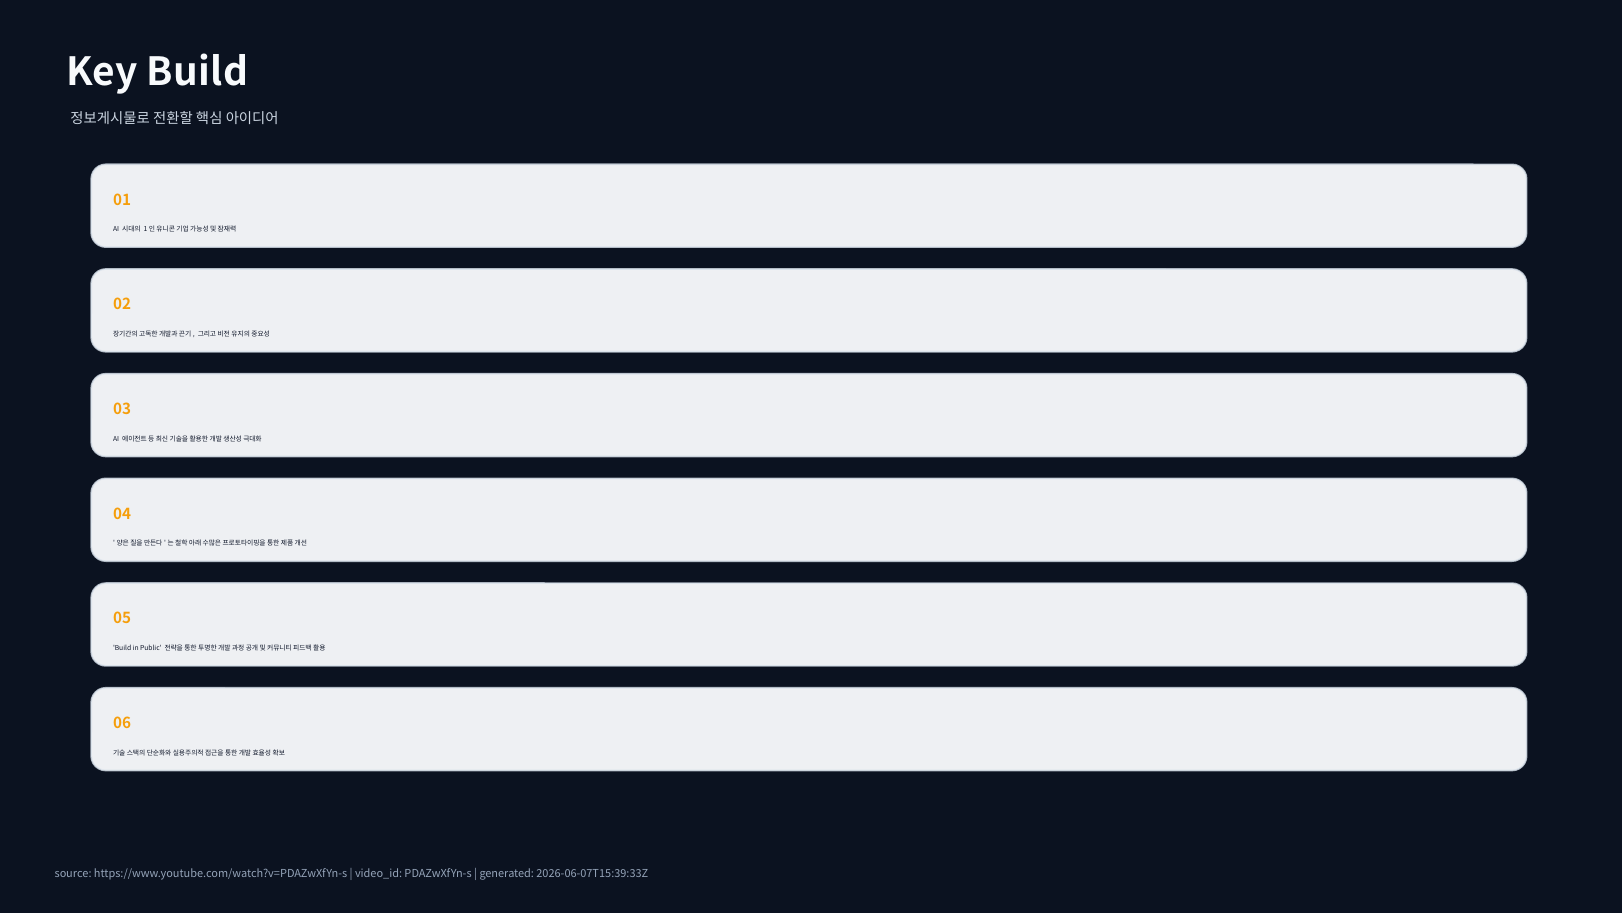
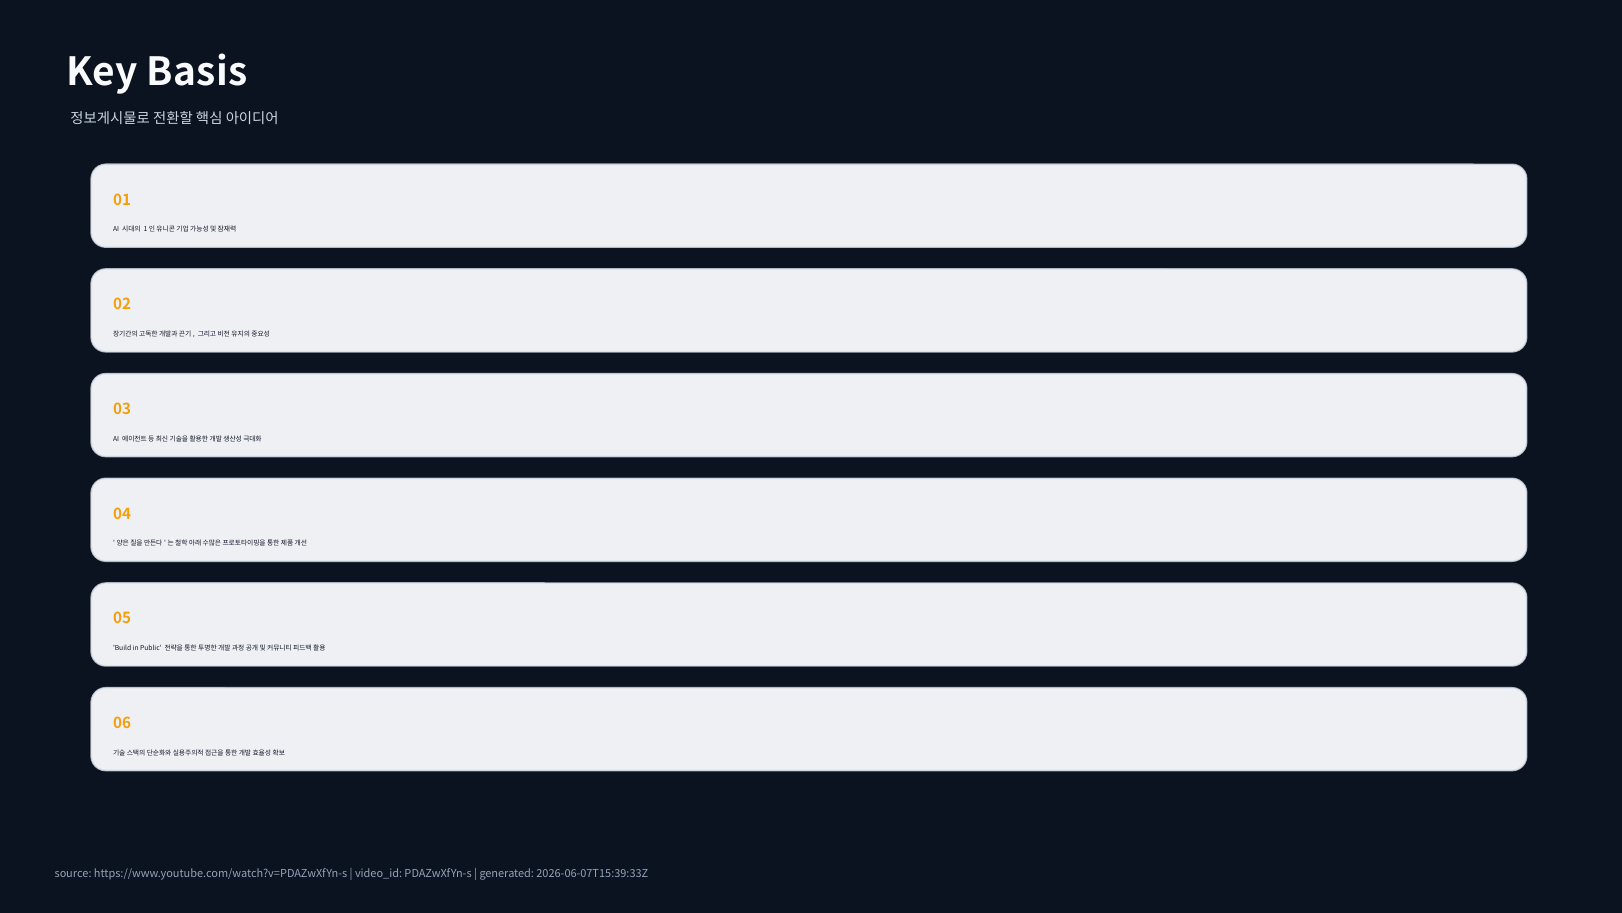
Key Build: Build -> Basis
